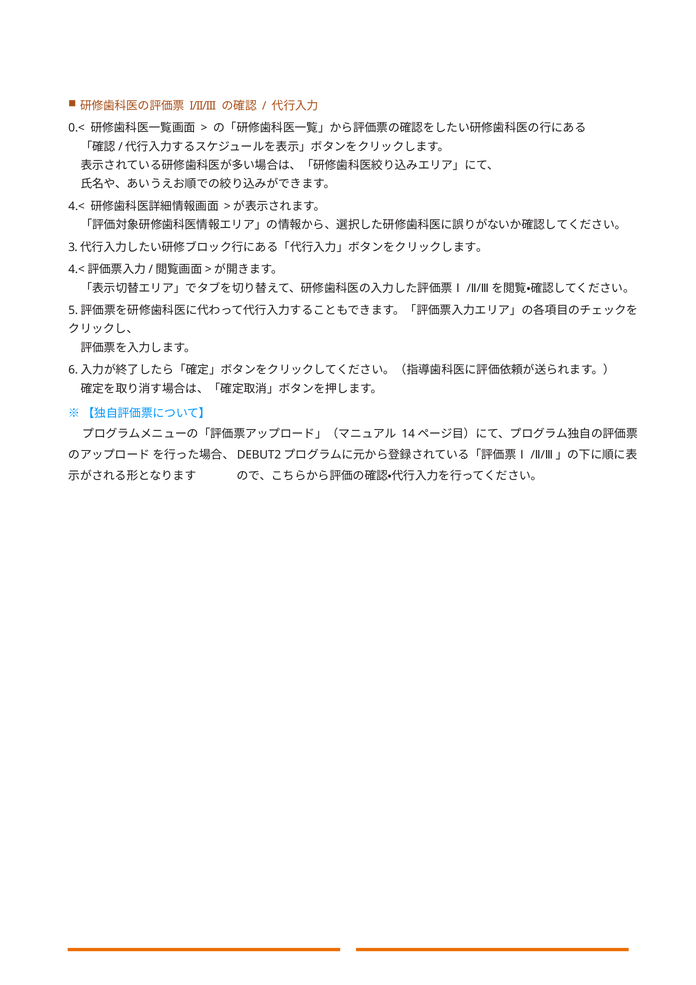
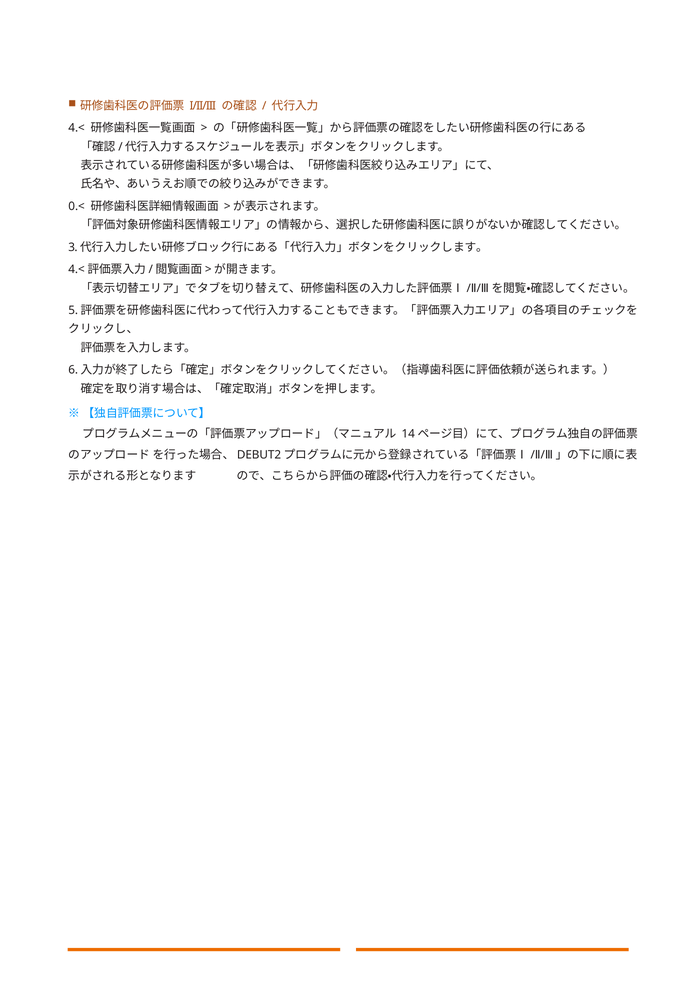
0.<: 0.< -> 4.<
4.<: 4.< -> 0.<
